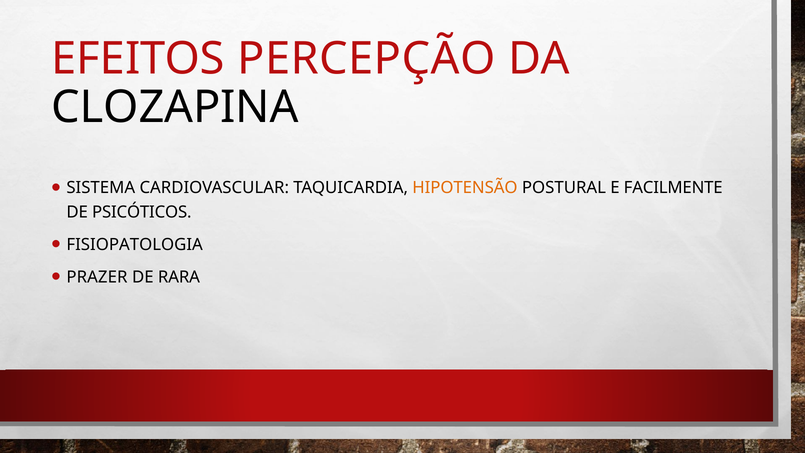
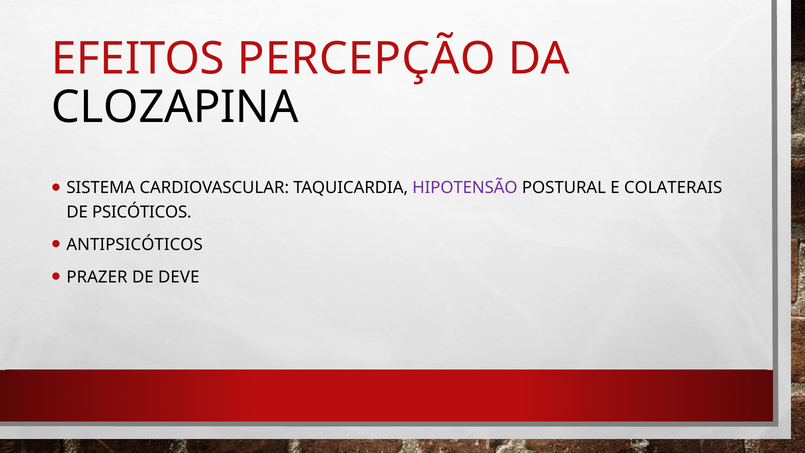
HIPOTENSÃO colour: orange -> purple
FACILMENTE: FACILMENTE -> COLATERAIS
FISIOPATOLOGIA: FISIOPATOLOGIA -> ANTIPSICÓTICOS
RARA: RARA -> DEVE
